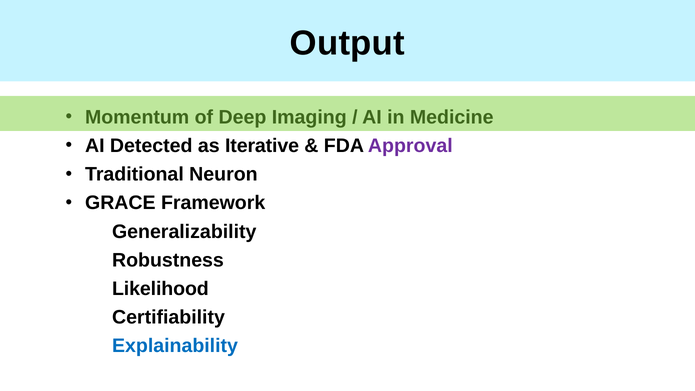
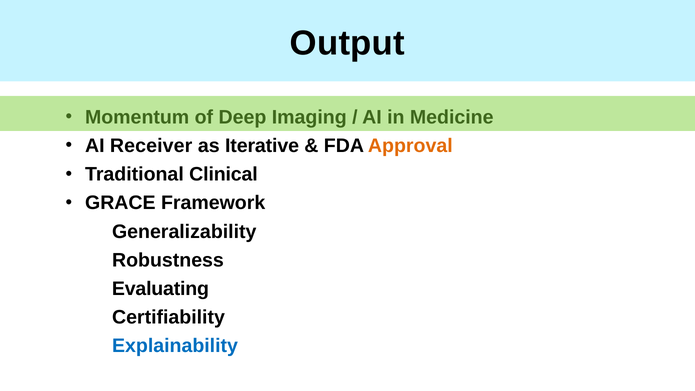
Detected: Detected -> Receiver
Approval colour: purple -> orange
Neuron: Neuron -> Clinical
Likelihood: Likelihood -> Evaluating
